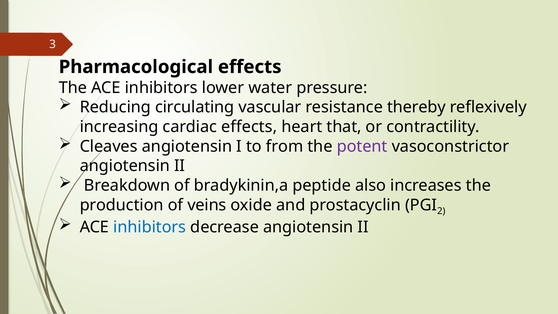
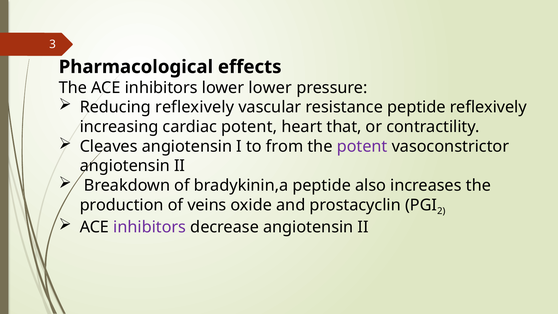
lower water: water -> lower
Reducing circulating: circulating -> reflexively
resistance thereby: thereby -> peptide
cardiac effects: effects -> potent
inhibitors at (150, 227) colour: blue -> purple
